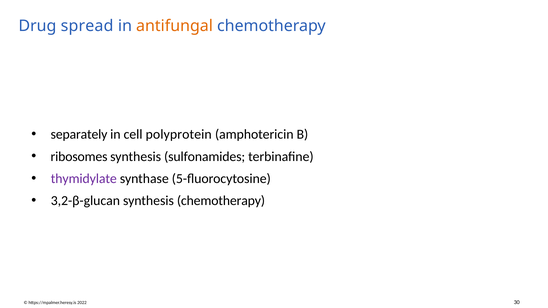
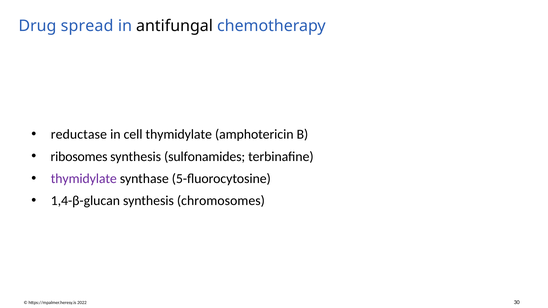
antifungal colour: orange -> black
separately: separately -> reductase
cell polyprotein: polyprotein -> thymidylate
3,2-β-glucan: 3,2-β-glucan -> 1,4-β-glucan
synthesis chemotherapy: chemotherapy -> chromosomes
